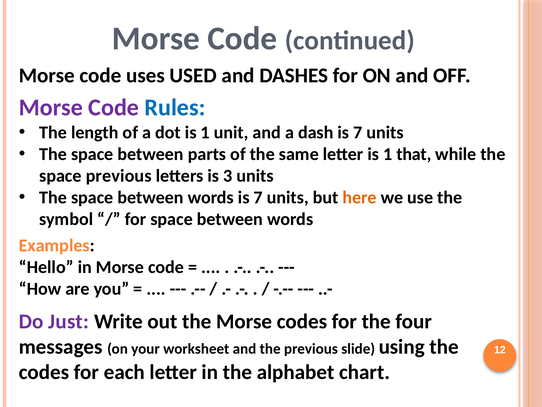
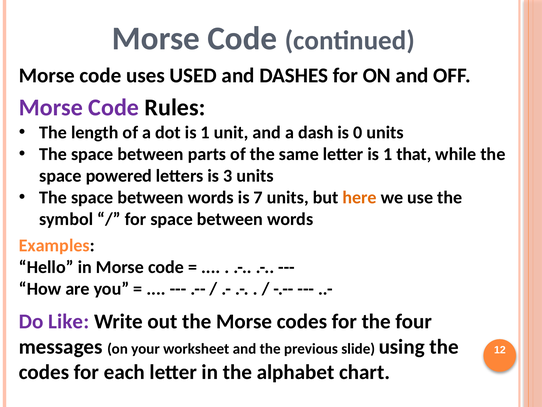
Rules colour: blue -> black
dash is 7: 7 -> 0
space previous: previous -> powered
Just: Just -> Like
